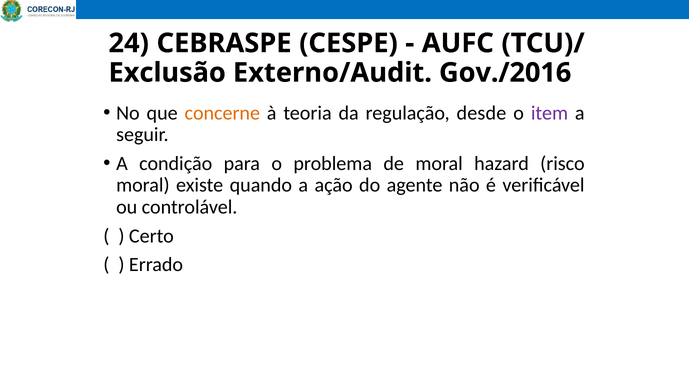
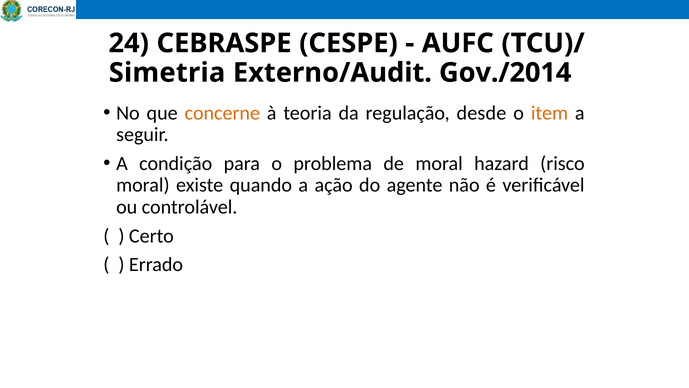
Exclusão: Exclusão -> Simetria
Gov./2016: Gov./2016 -> Gov./2014
item colour: purple -> orange
